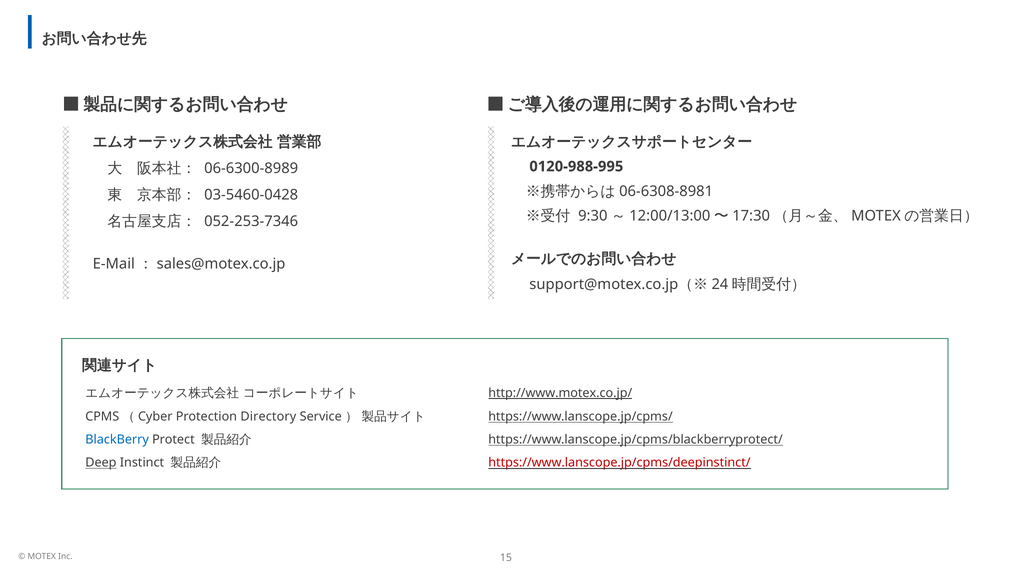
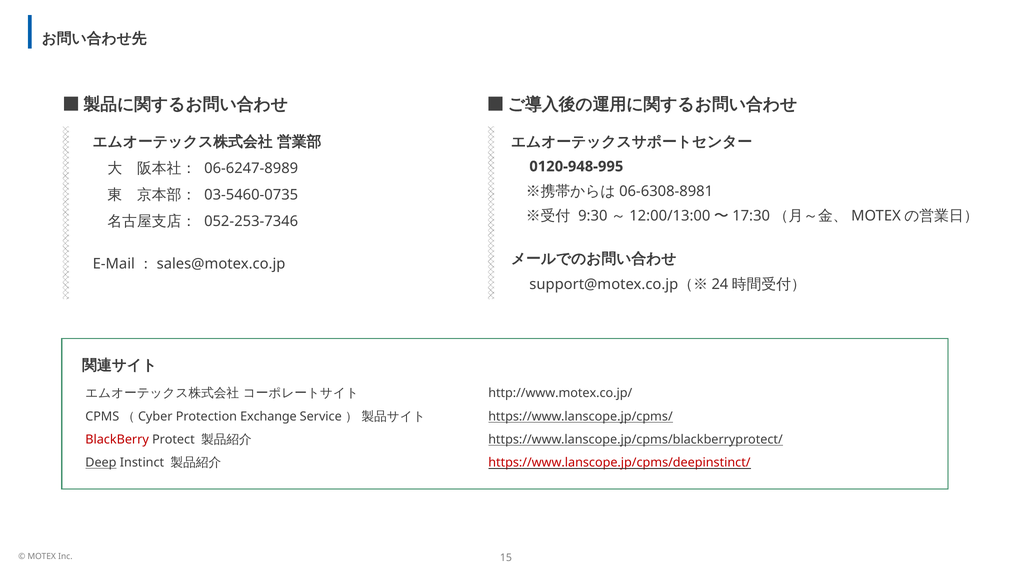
06-6300-8989: 06-6300-8989 -> 06-6247-8989
0120-988-995: 0120-988-995 -> 0120-948-995
03-5460-0428: 03-5460-0428 -> 03-5460-0735
http://www.motex.co.jp/ underline: present -> none
Directory: Directory -> Exchange
BlackBerry colour: blue -> red
